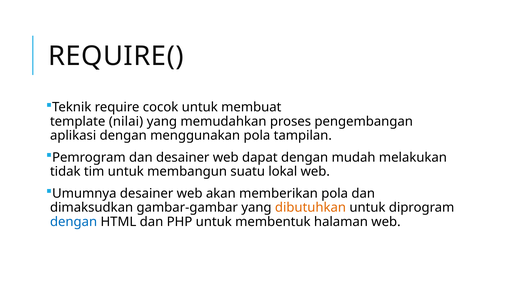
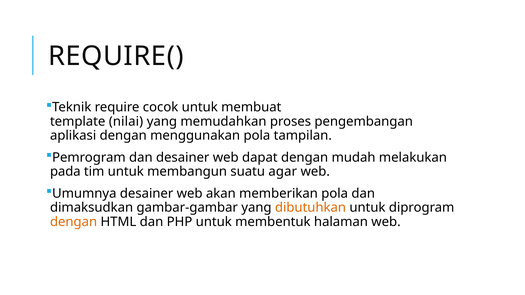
tidak: tidak -> pada
lokal: lokal -> agar
dengan at (74, 222) colour: blue -> orange
